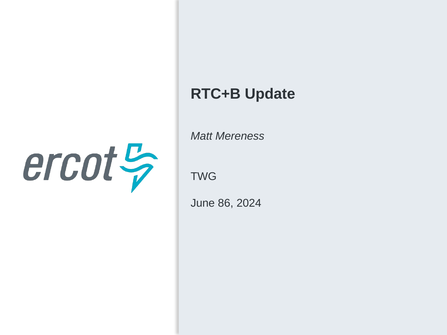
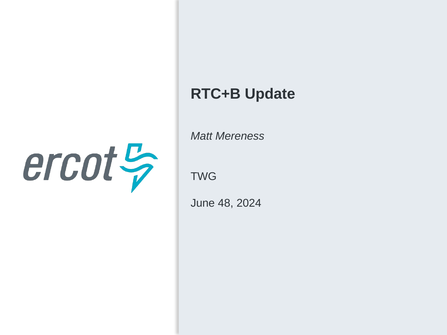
86: 86 -> 48
